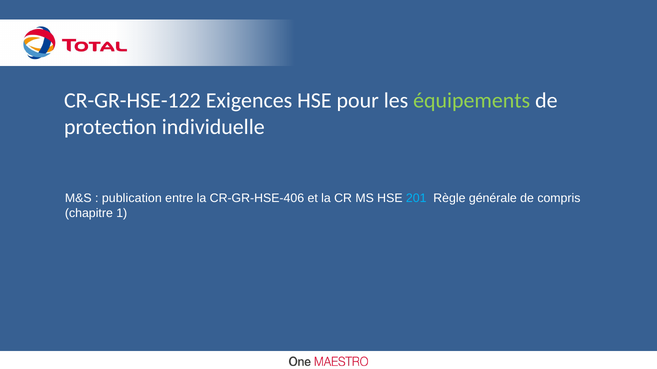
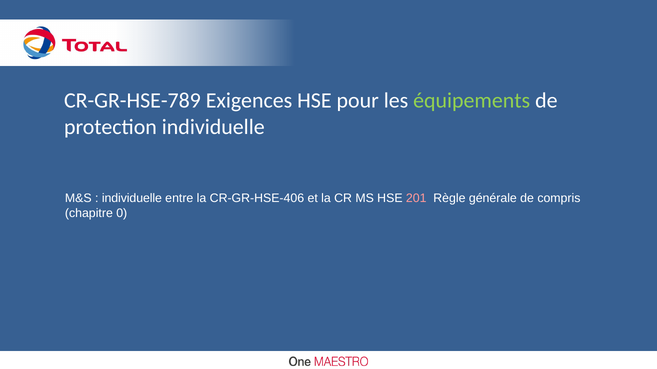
CR-GR-HSE-122: CR-GR-HSE-122 -> CR-GR-HSE-789
publication at (132, 199): publication -> individuelle
201 colour: light blue -> pink
1: 1 -> 0
